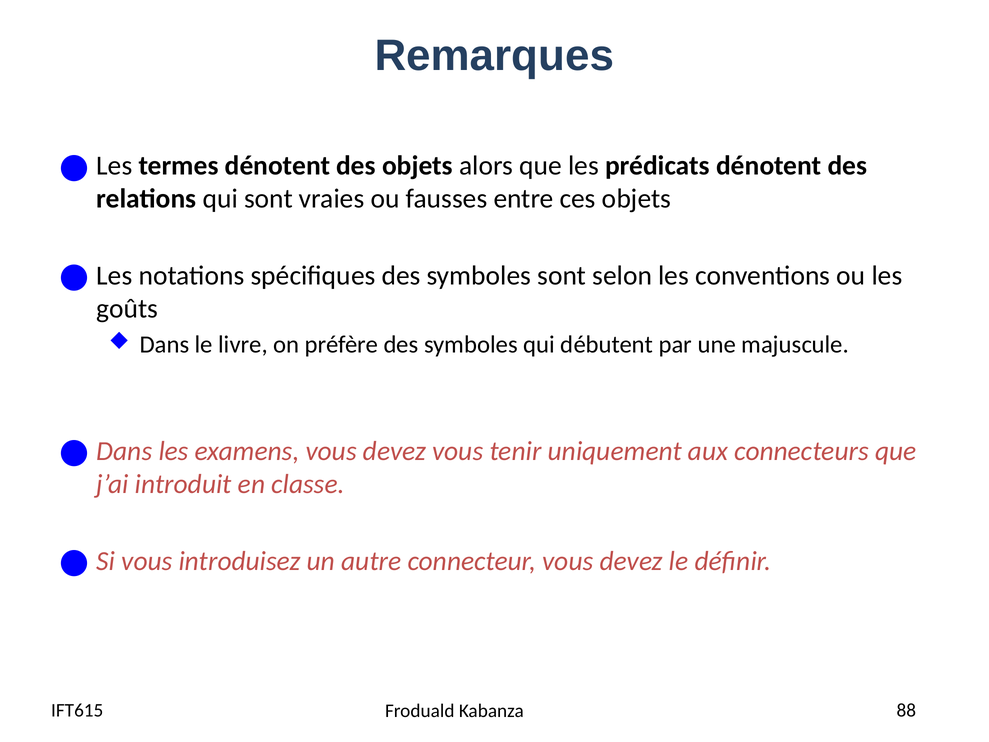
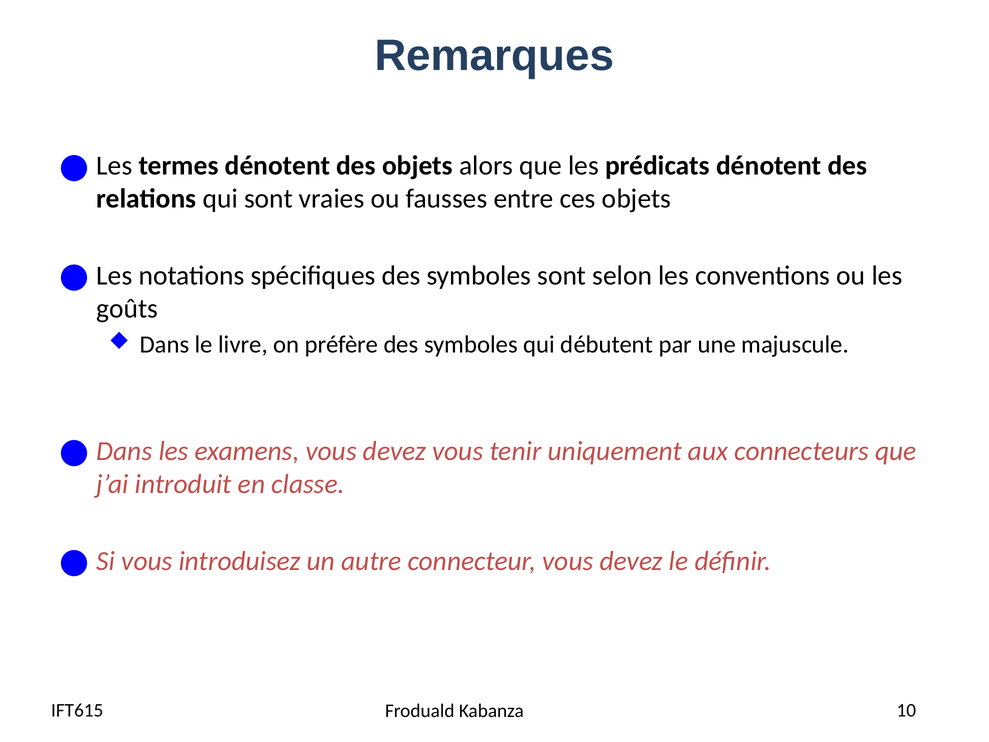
88: 88 -> 10
